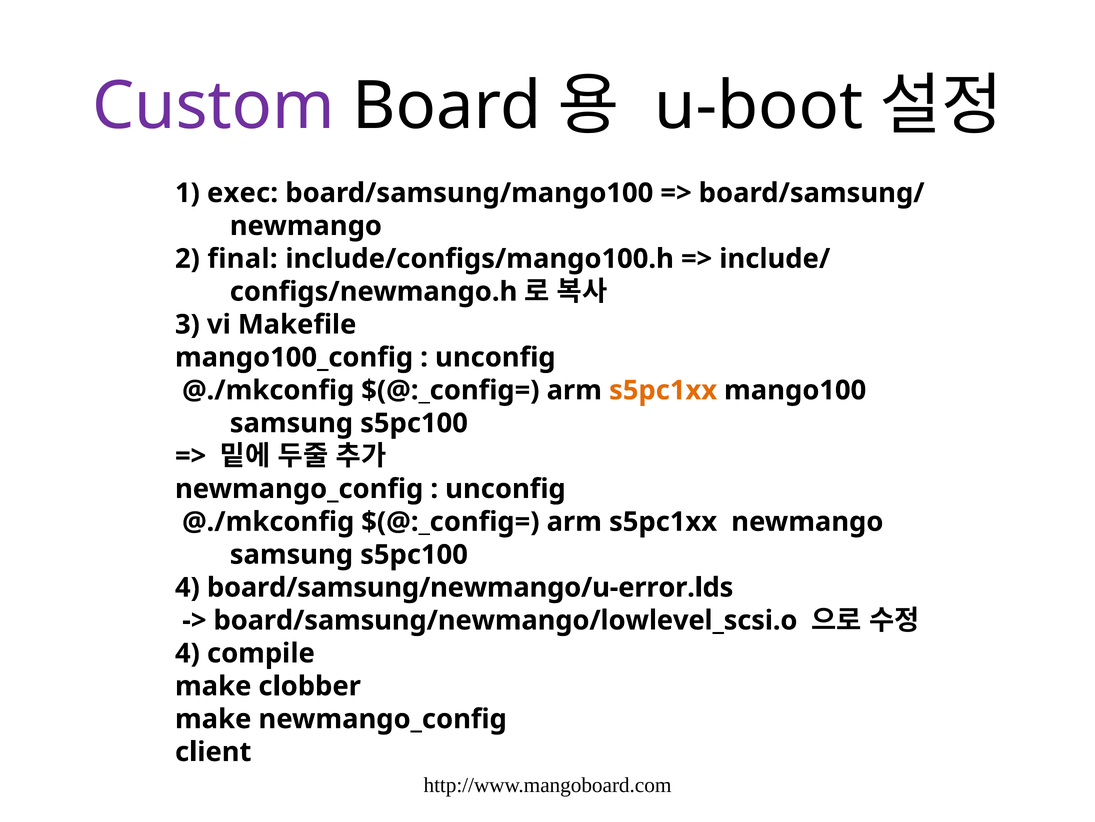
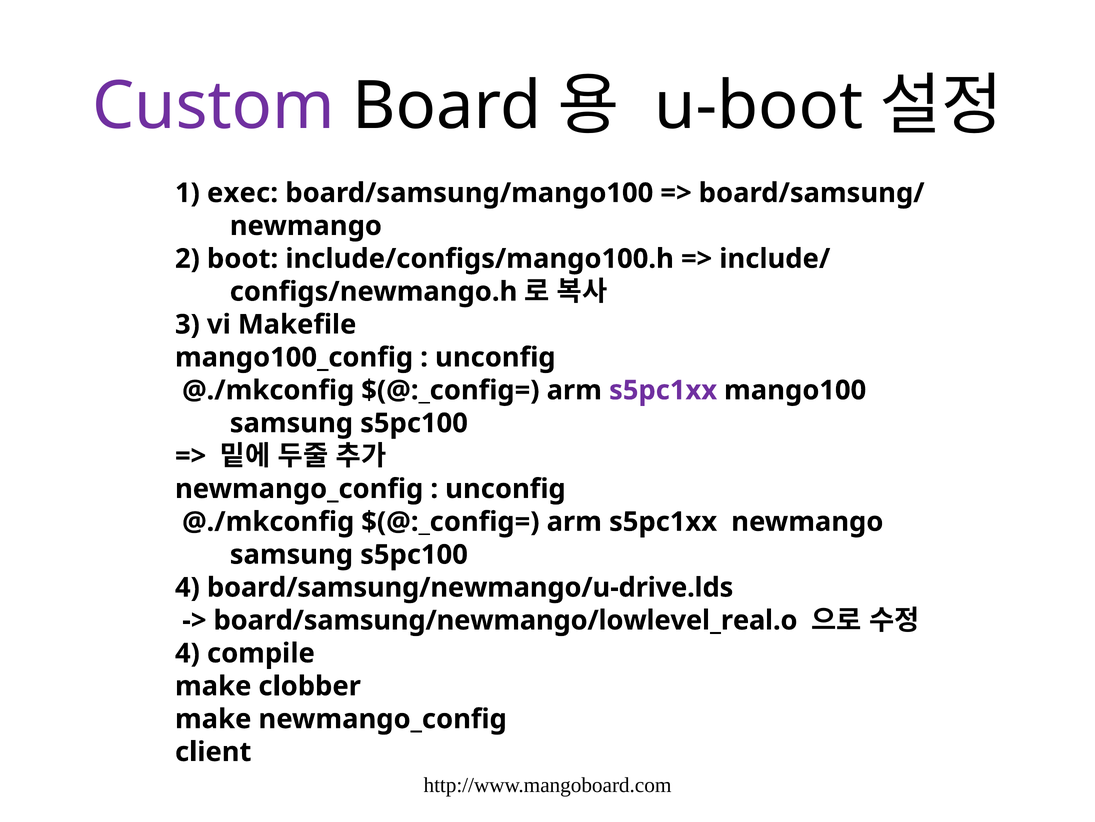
final: final -> boot
s5pc1xx at (663, 390) colour: orange -> purple
board/samsung/newmango/u-error.lds: board/samsung/newmango/u-error.lds -> board/samsung/newmango/u-drive.lds
board/samsung/newmango/lowlevel_scsi.o: board/samsung/newmango/lowlevel_scsi.o -> board/samsung/newmango/lowlevel_real.o
